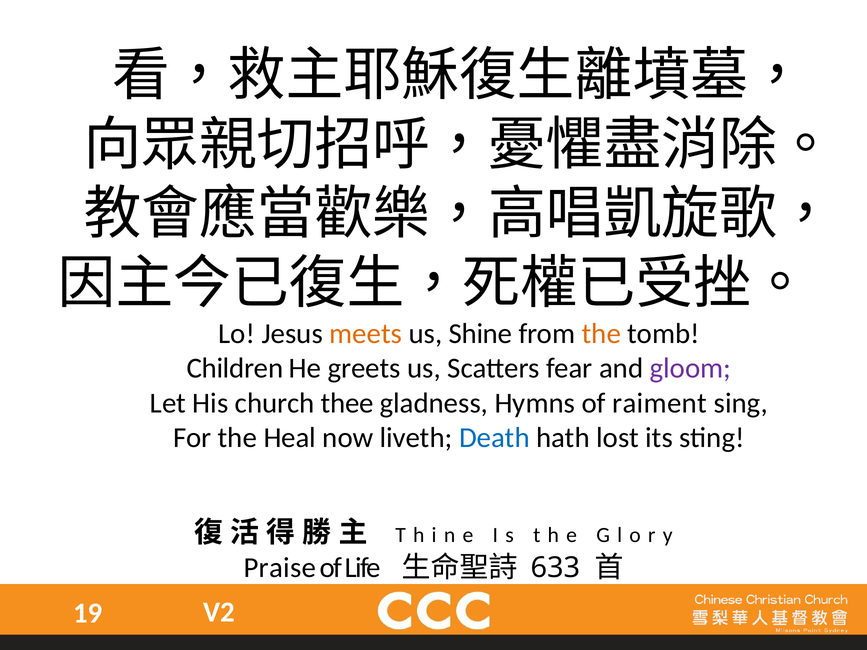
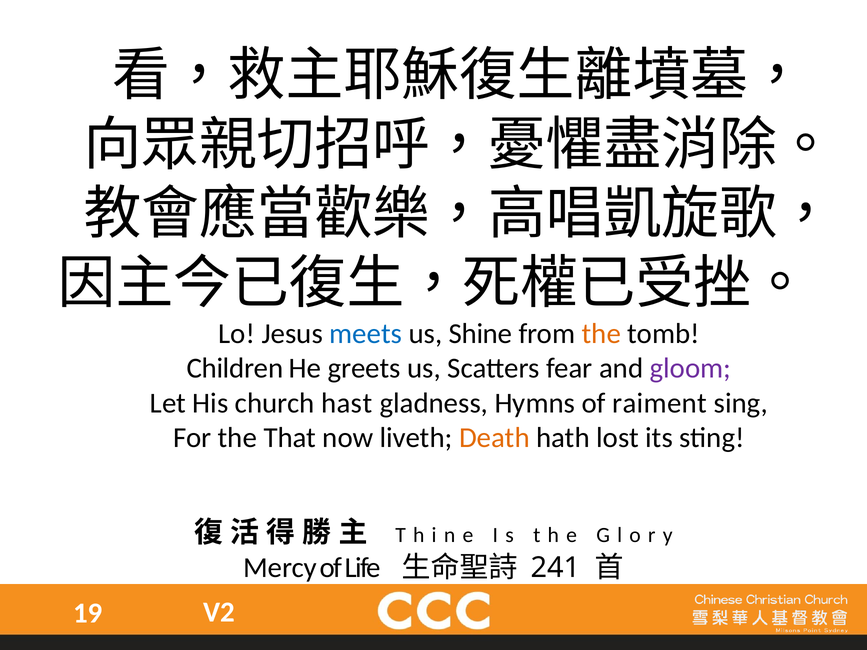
meets colour: orange -> blue
thee: thee -> hast
Heal: Heal -> That
Death colour: blue -> orange
Praise: Praise -> Mercy
633: 633 -> 241
